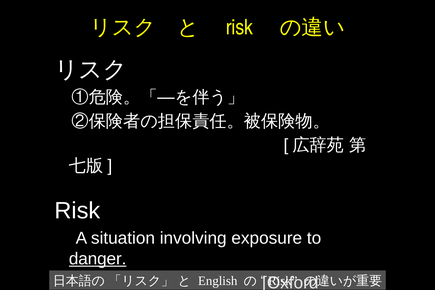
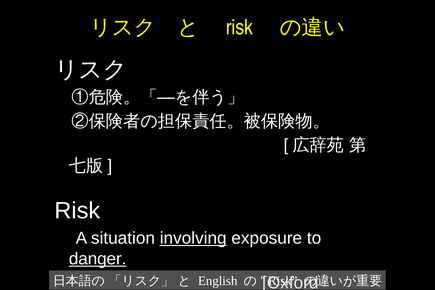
involving underline: none -> present
